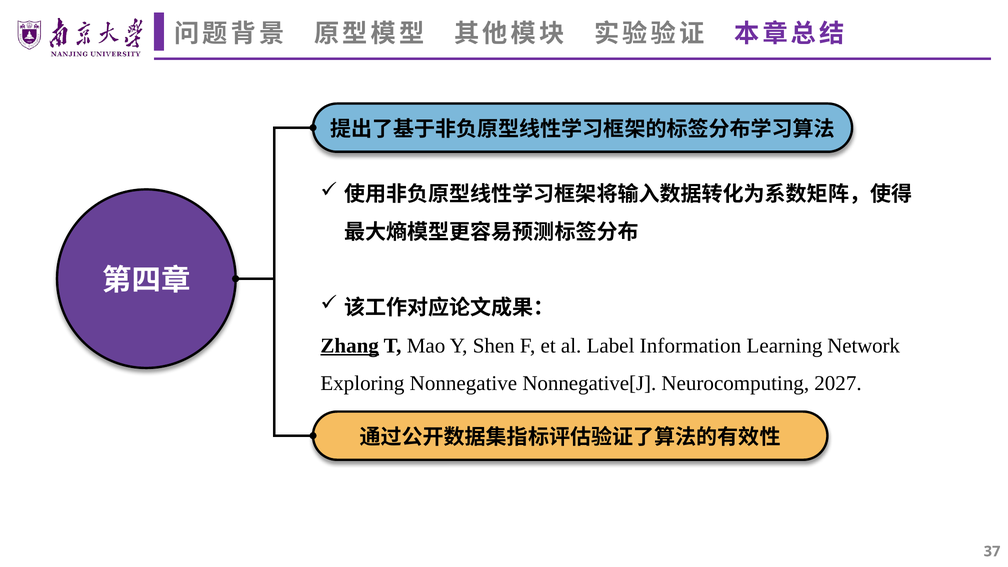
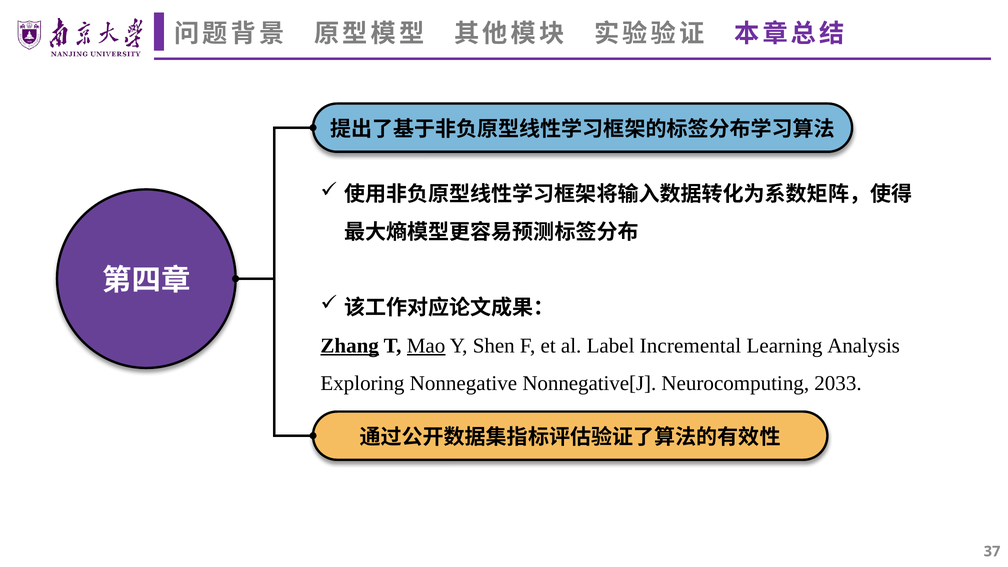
Mao underline: none -> present
Information: Information -> Incremental
Network: Network -> Analysis
2027: 2027 -> 2033
